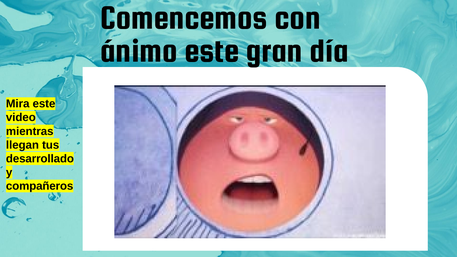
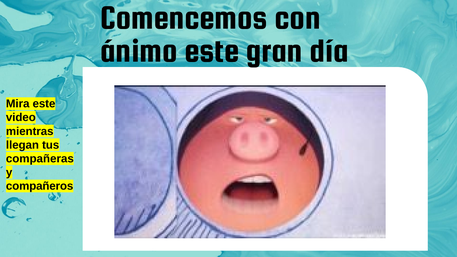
desarrollado: desarrollado -> compañeras
